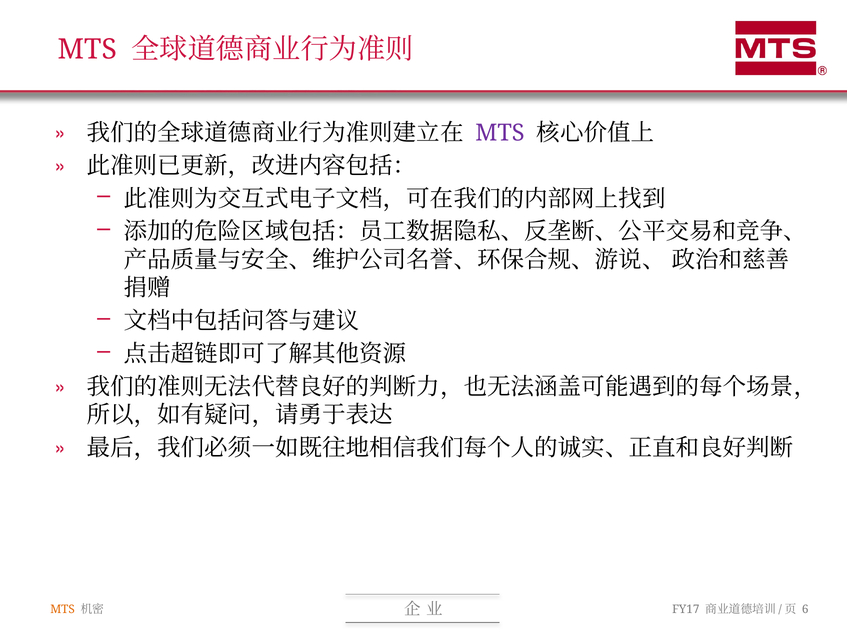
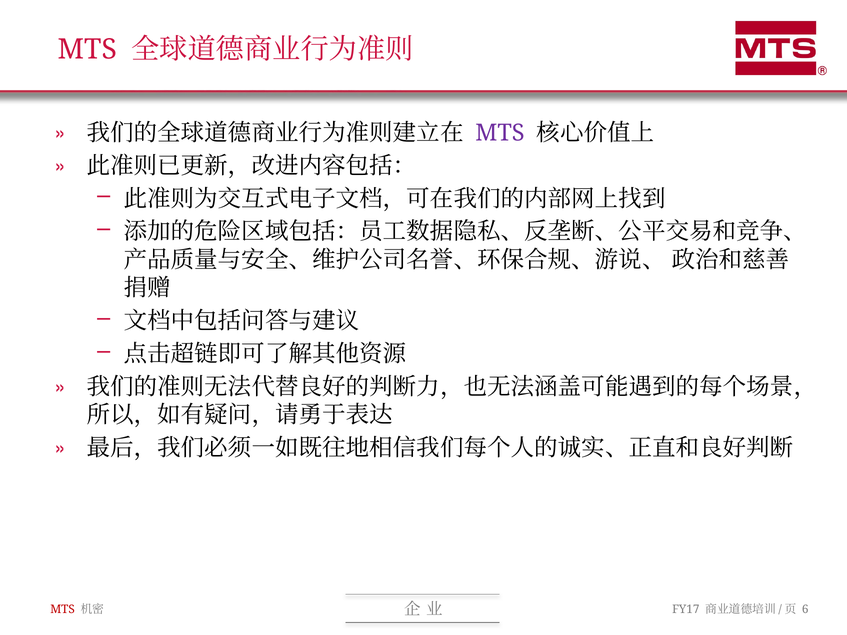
MTS at (63, 610) colour: orange -> red
